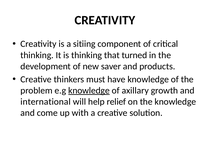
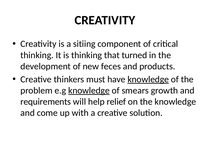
saver: saver -> feces
knowledge at (148, 80) underline: none -> present
axillary: axillary -> smears
international: international -> requirements
